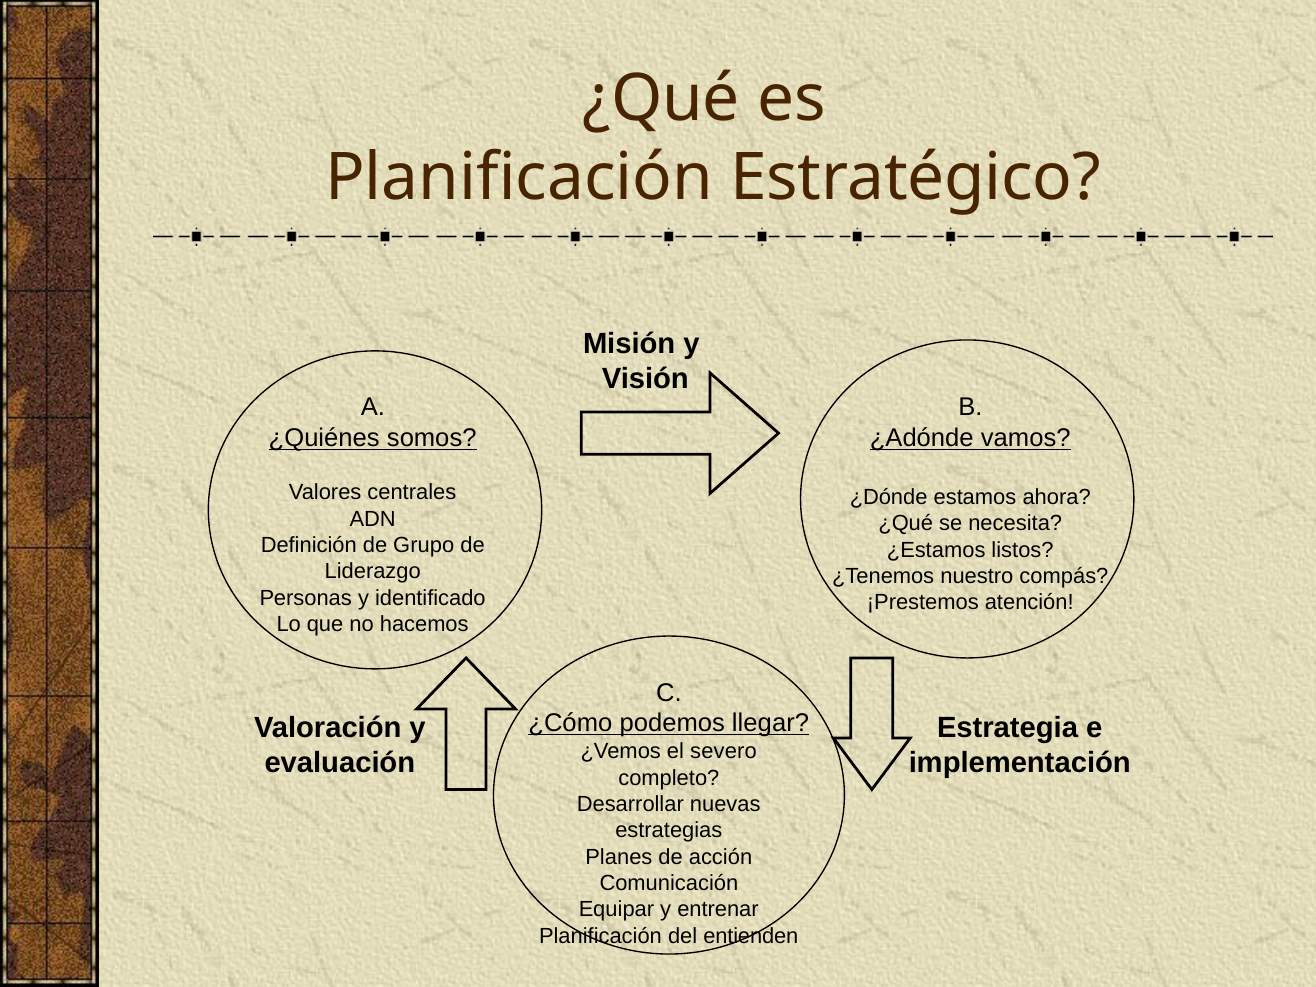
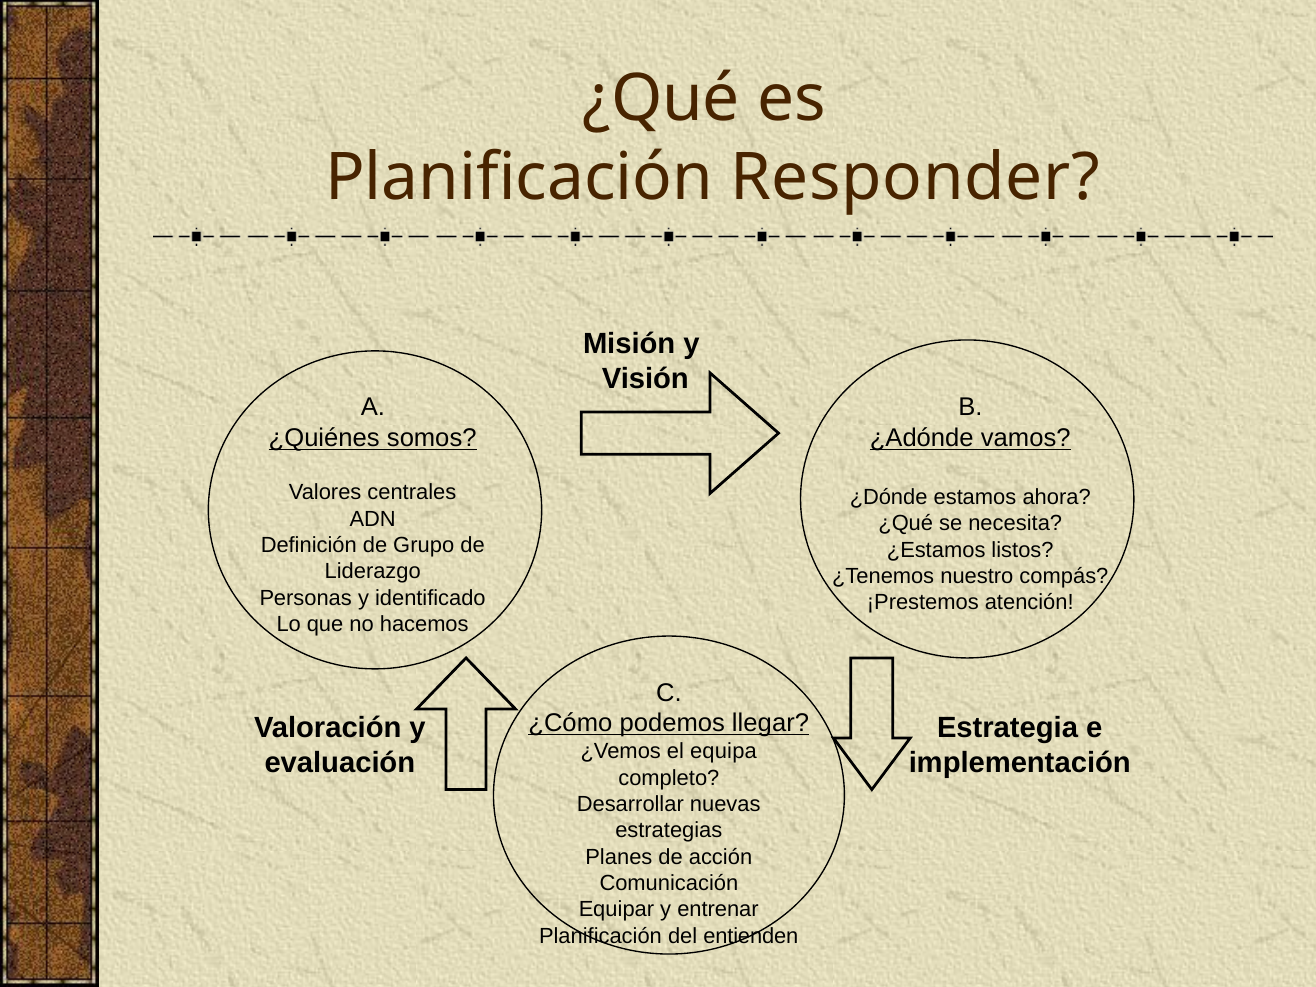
Estratégico: Estratégico -> Responder
severo: severo -> equipa
